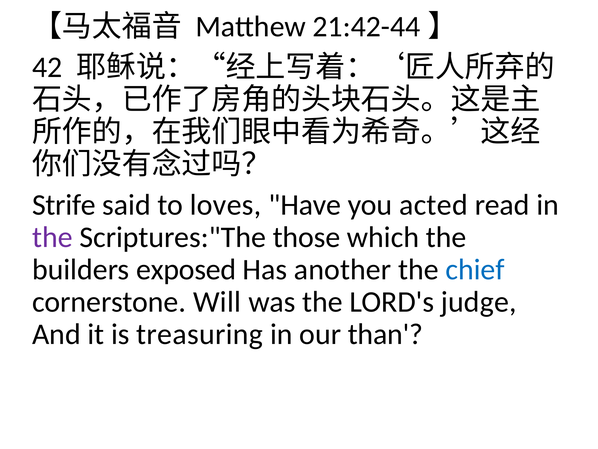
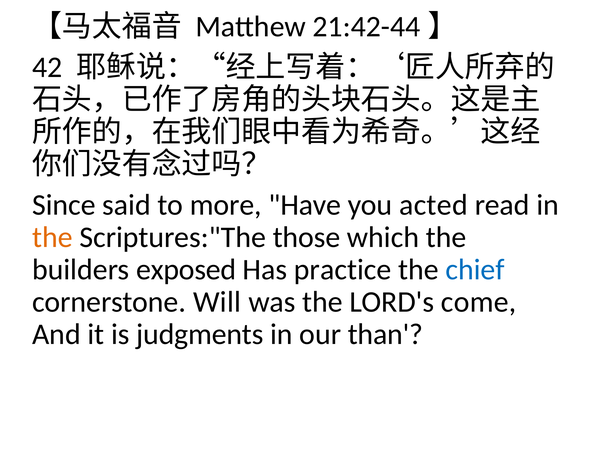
Strife: Strife -> Since
loves: loves -> more
the at (52, 237) colour: purple -> orange
another: another -> practice
judge: judge -> come
treasuring: treasuring -> judgments
